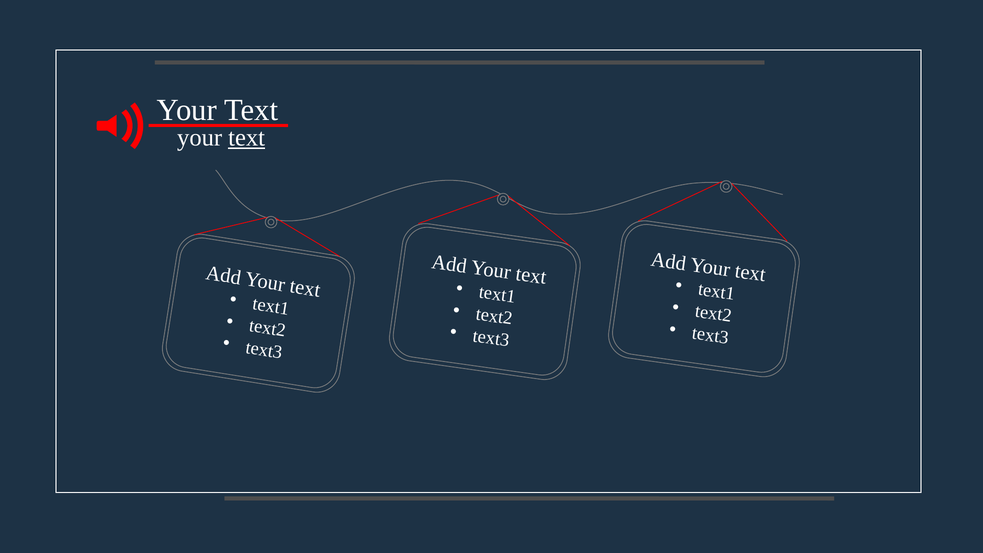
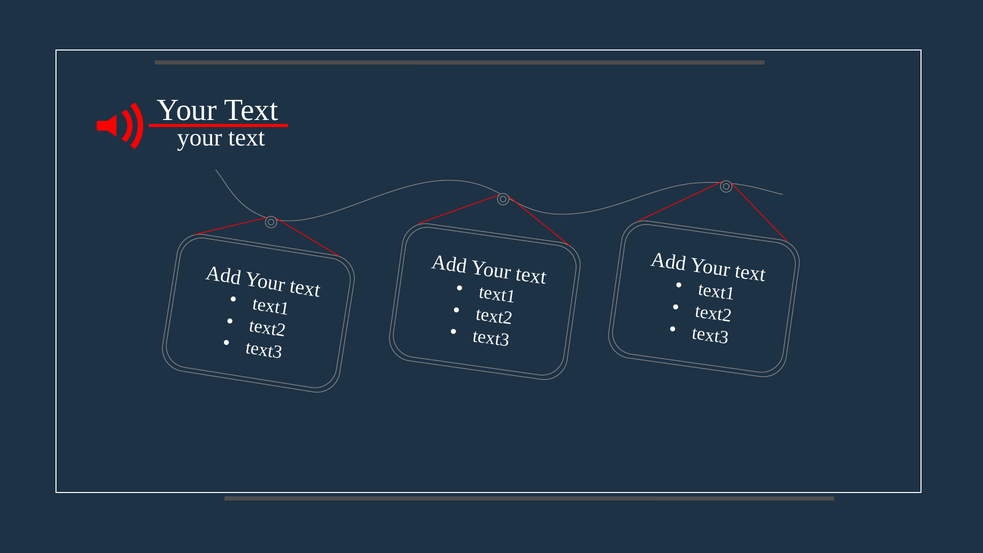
text at (247, 138) underline: present -> none
